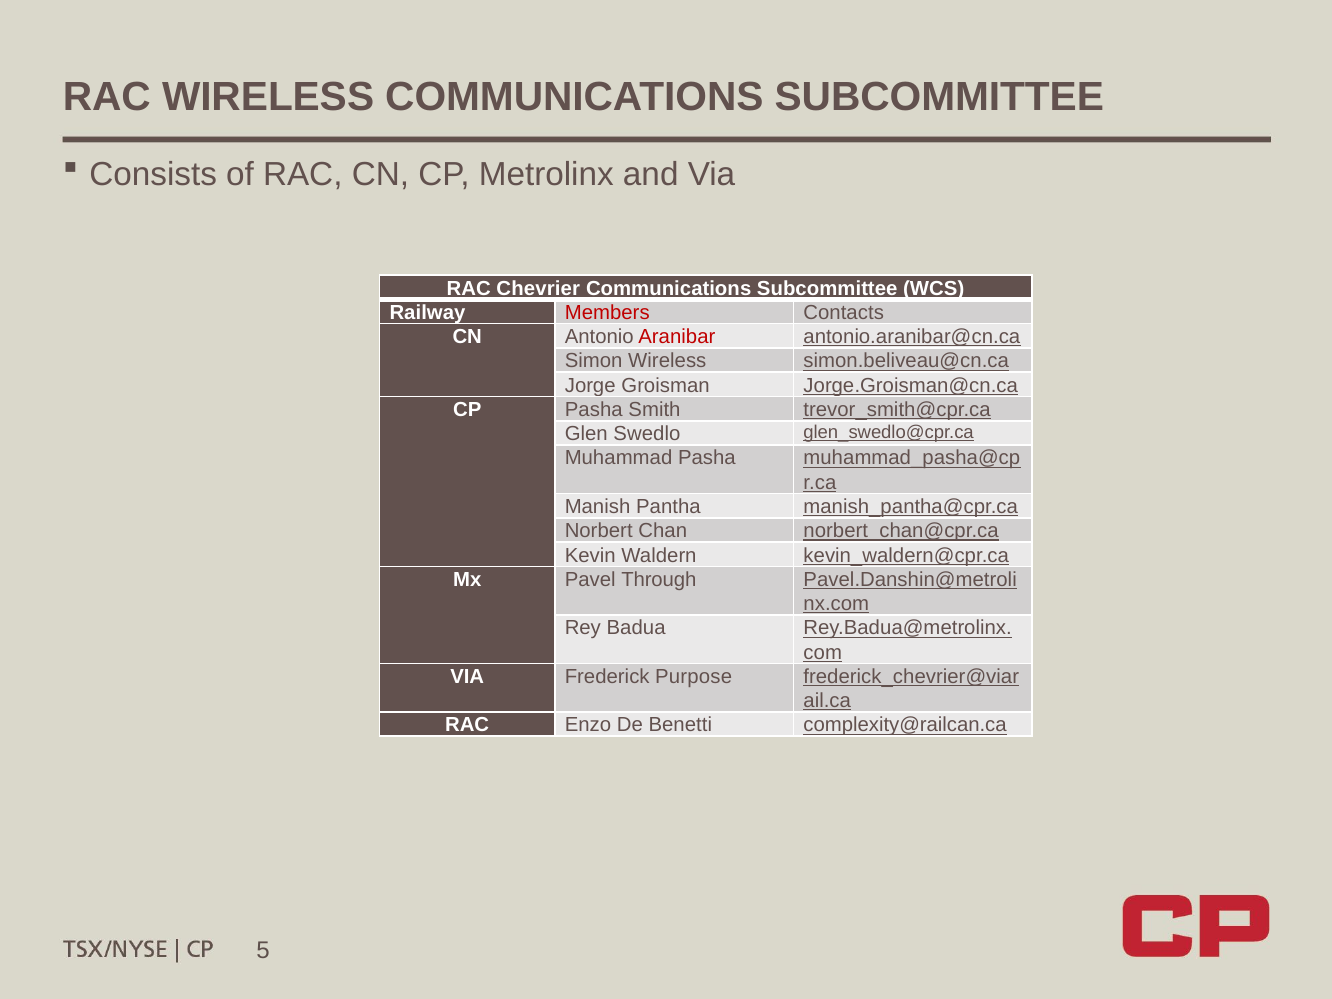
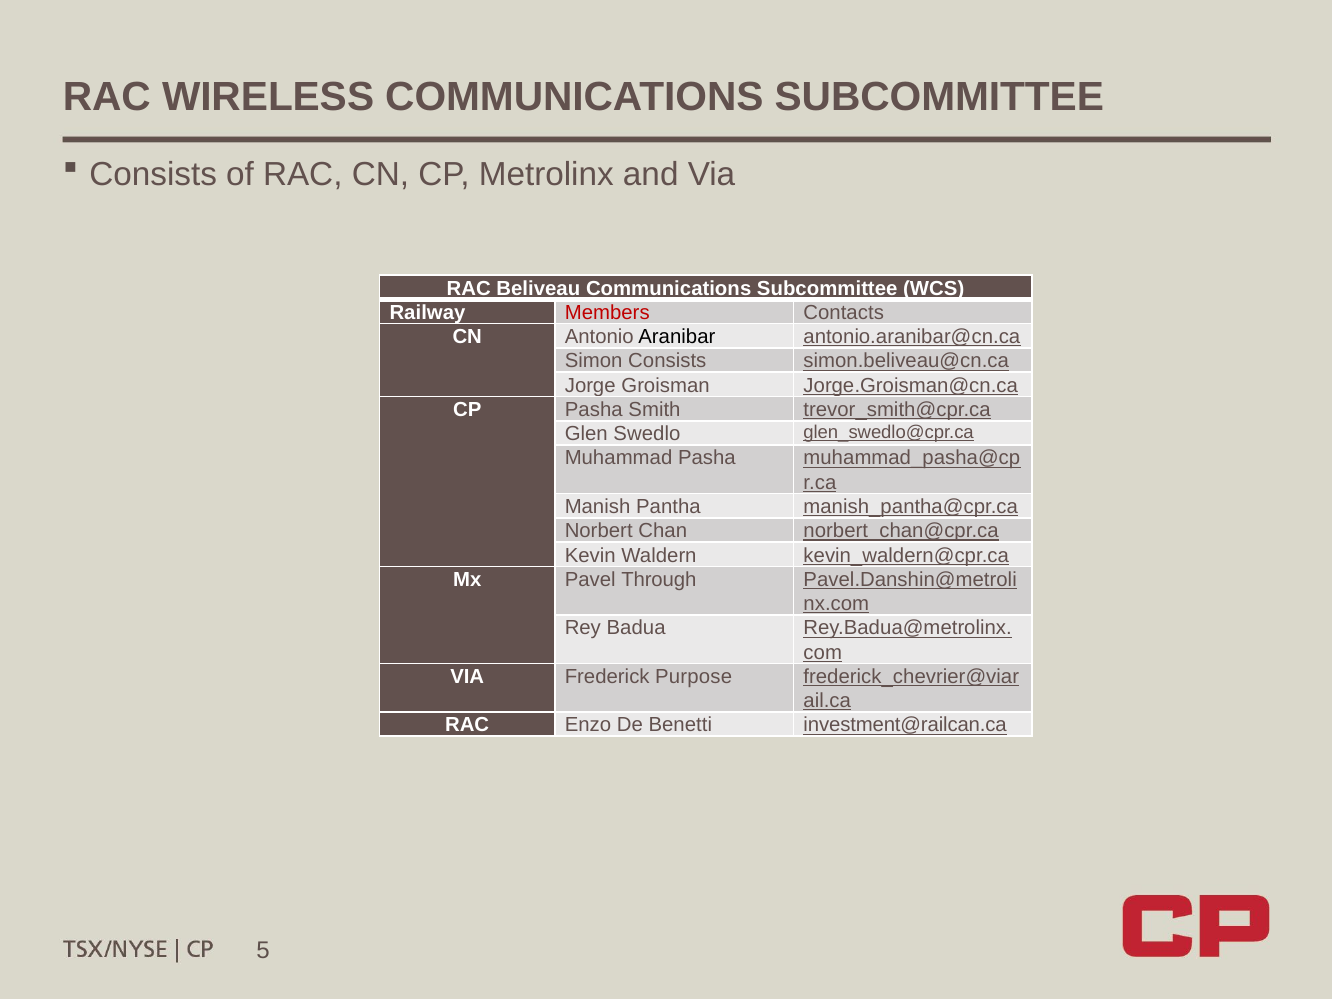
Chevrier: Chevrier -> Beliveau
Aranibar colour: red -> black
Simon Wireless: Wireless -> Consists
complexity@railcan.ca: complexity@railcan.ca -> investment@railcan.ca
